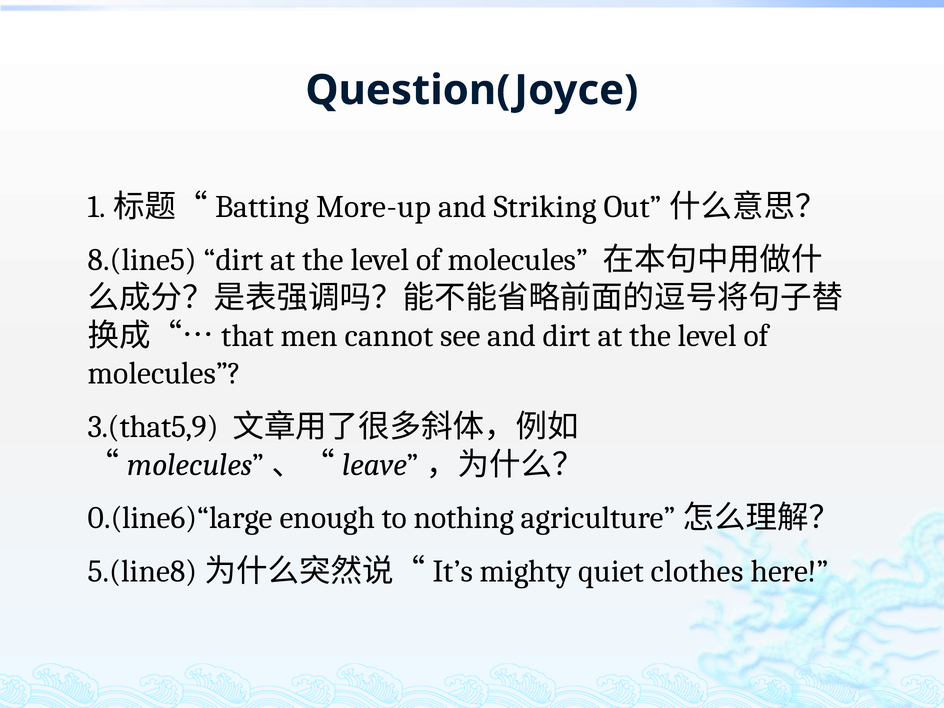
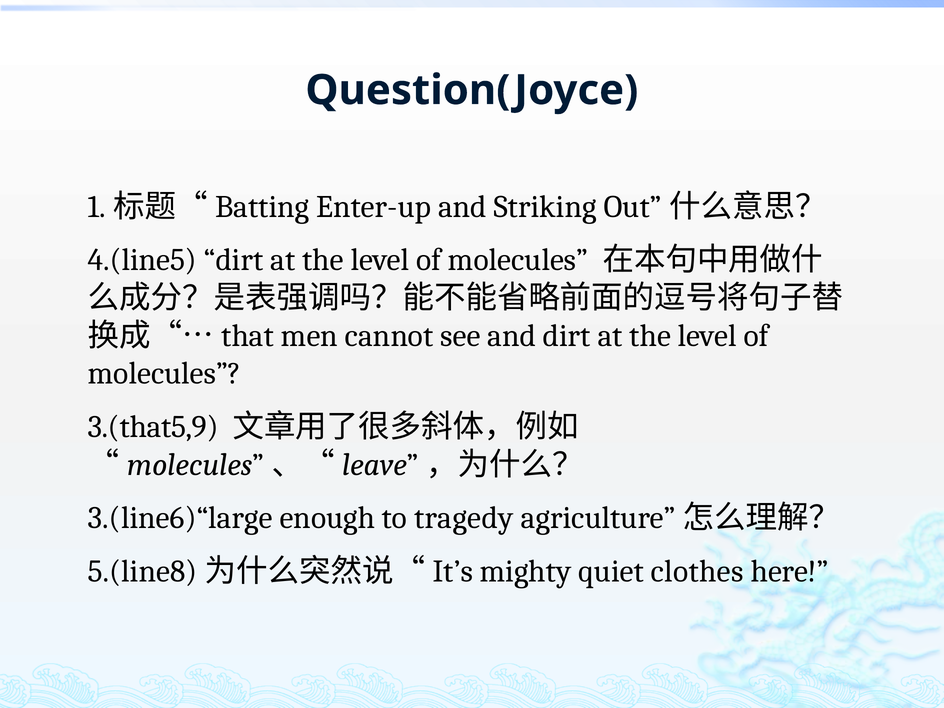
More-up: More-up -> Enter-up
8.(line5: 8.(line5 -> 4.(line5
0.(line6)“large: 0.(line6)“large -> 3.(line6)“large
nothing: nothing -> tragedy
